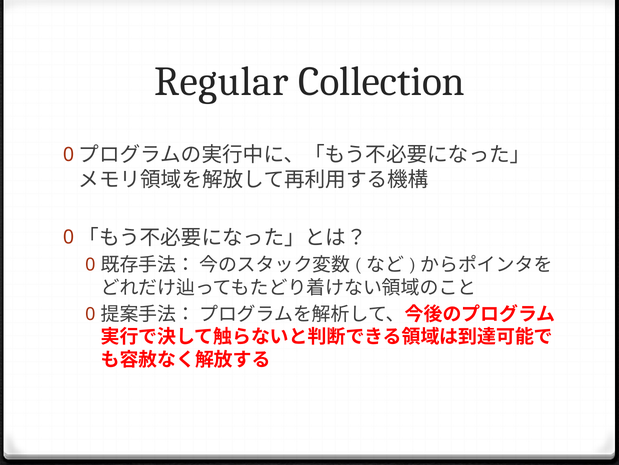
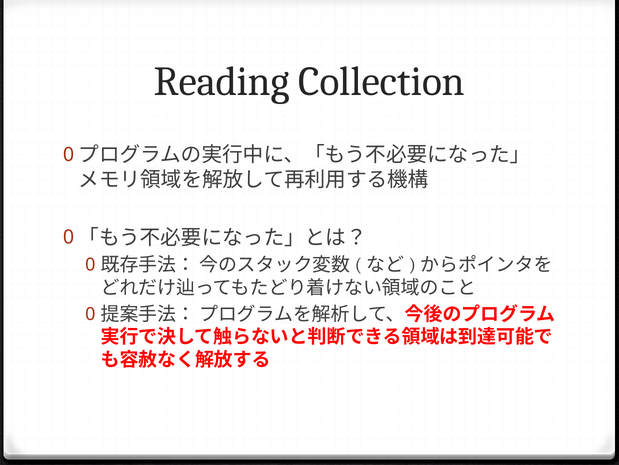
Regular: Regular -> Reading
